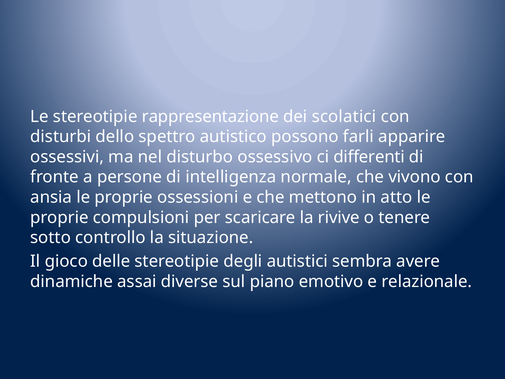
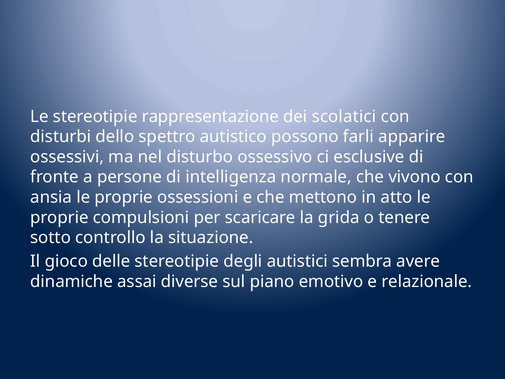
differenti: differenti -> esclusive
rivive: rivive -> grida
